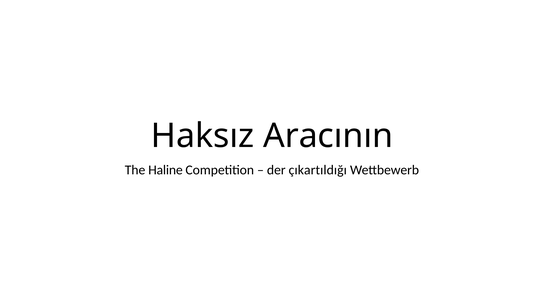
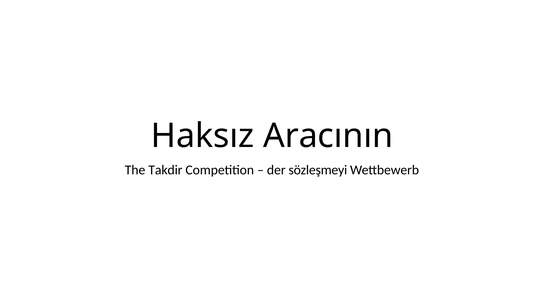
Haline: Haline -> Takdir
çıkartıldığı: çıkartıldığı -> sözleşmeyi
